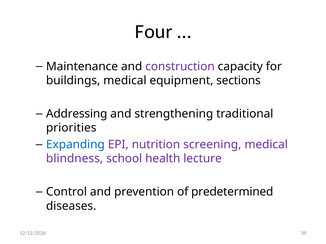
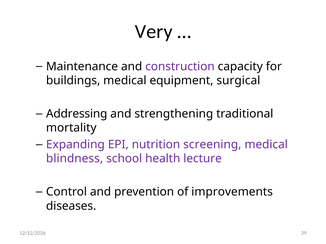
Four: Four -> Very
sections: sections -> surgical
priorities: priorities -> mortality
Expanding colour: blue -> purple
predetermined: predetermined -> improvements
